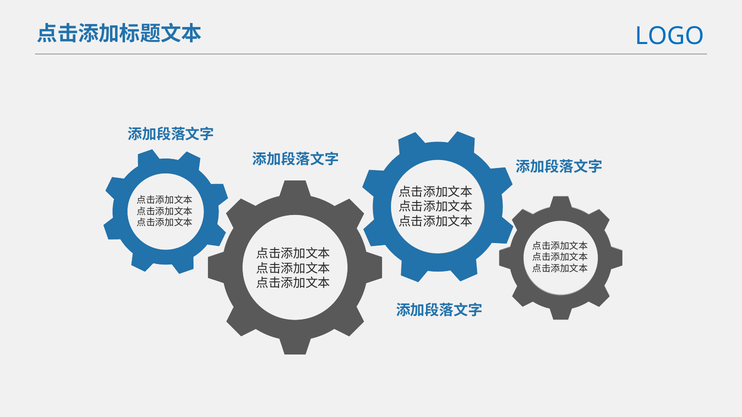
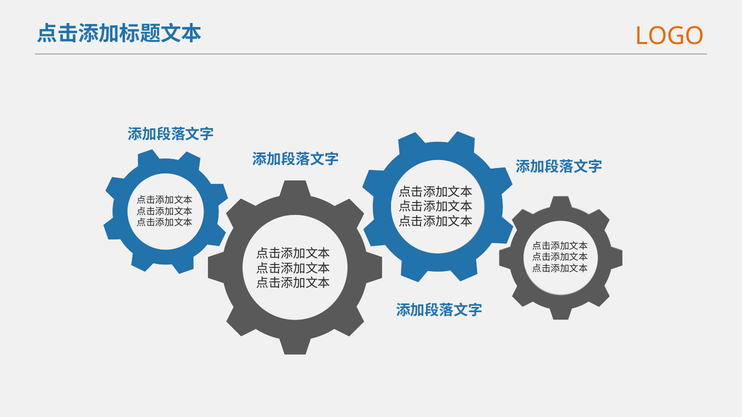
LOGO colour: blue -> orange
